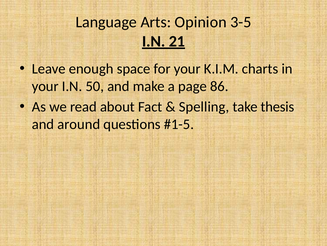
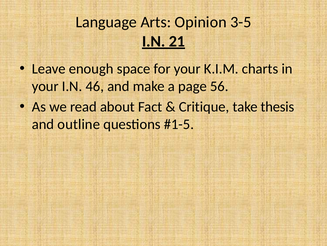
50: 50 -> 46
86: 86 -> 56
Spelling: Spelling -> Critique
around: around -> outline
